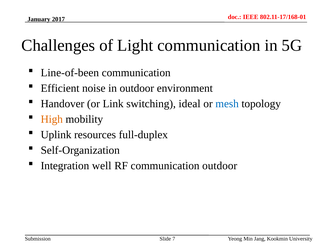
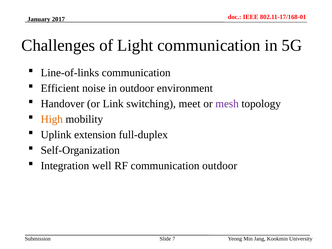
Line-of-been: Line-of-been -> Line-of-links
ideal: ideal -> meet
mesh colour: blue -> purple
resources: resources -> extension
